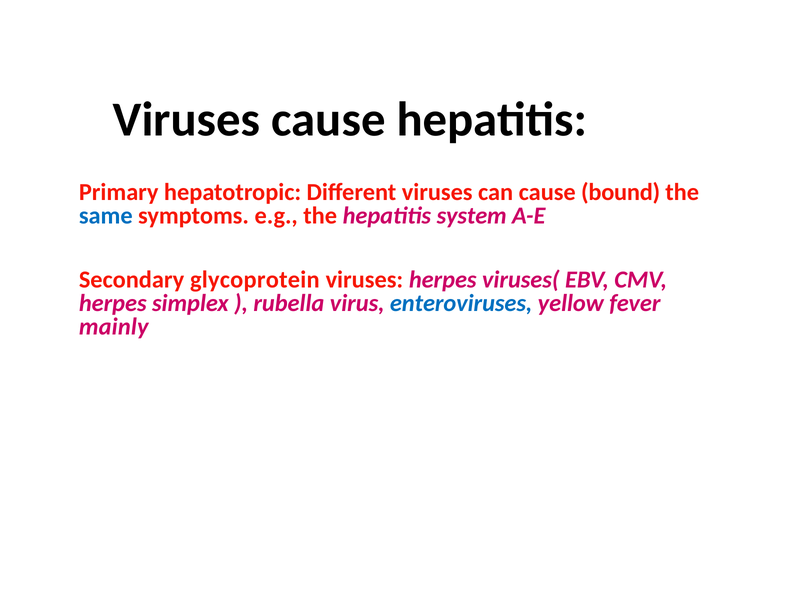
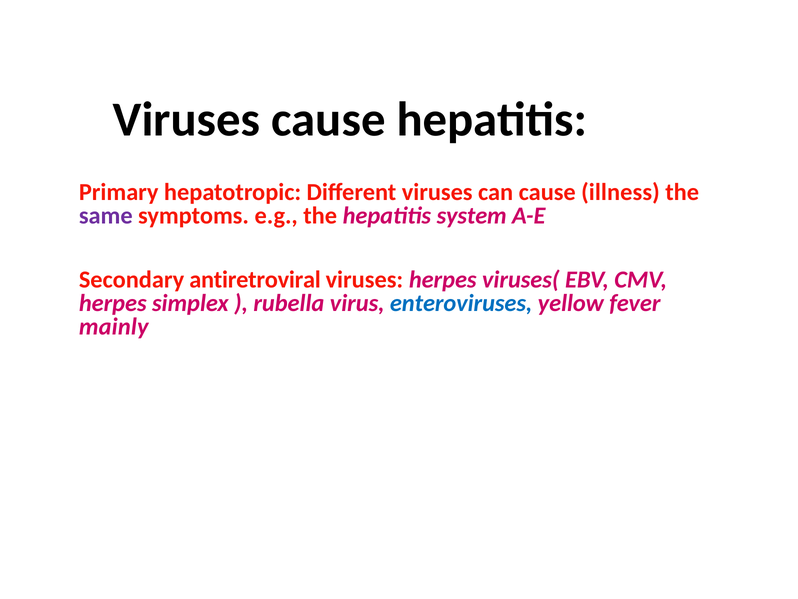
bound: bound -> illness
same colour: blue -> purple
glycoprotein: glycoprotein -> antiretroviral
